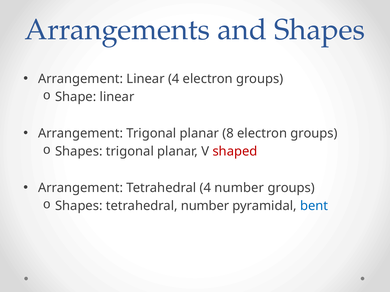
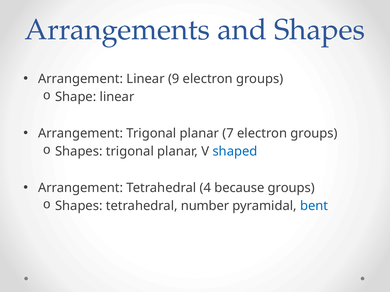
Linear 4: 4 -> 9
8: 8 -> 7
shaped colour: red -> blue
4 number: number -> because
